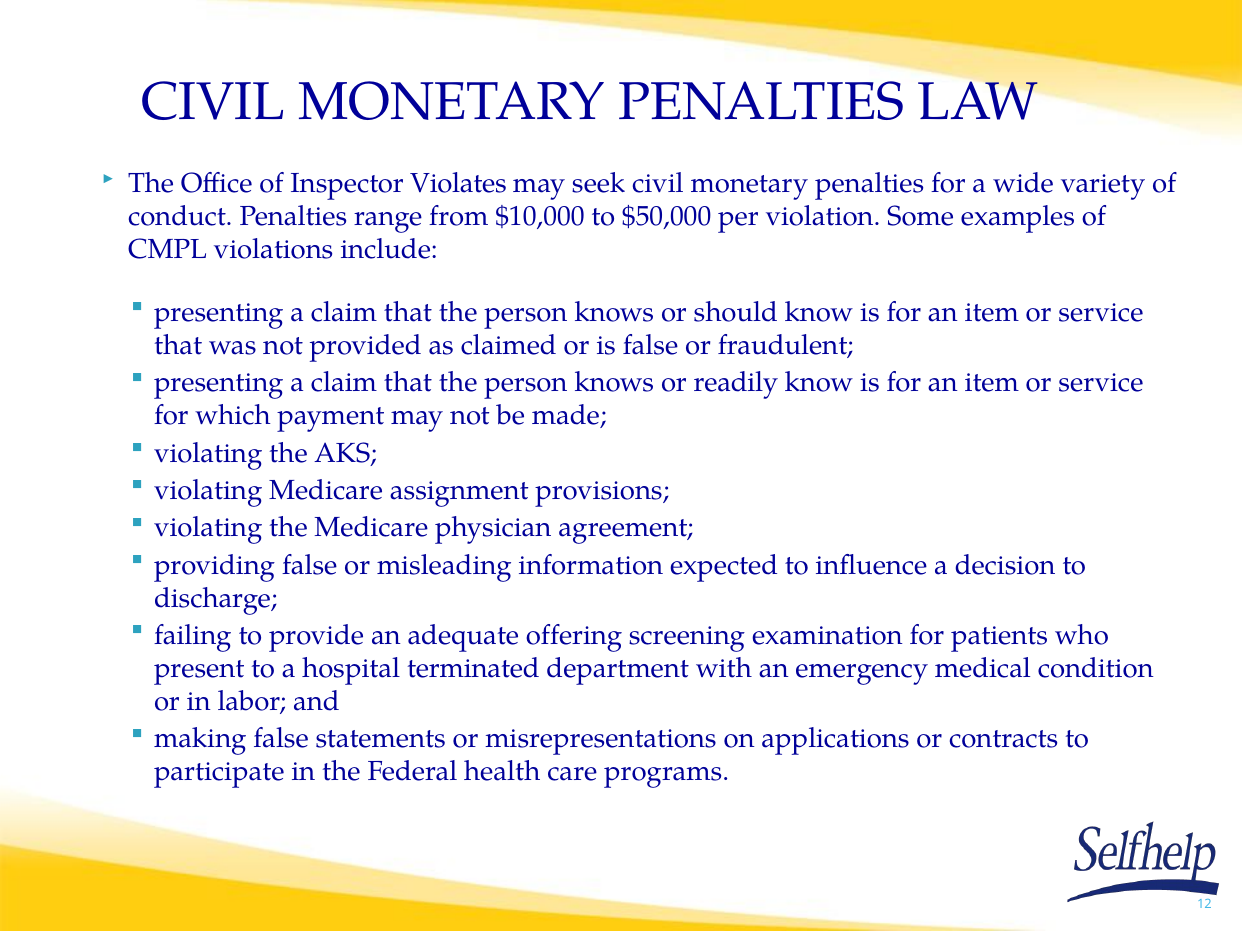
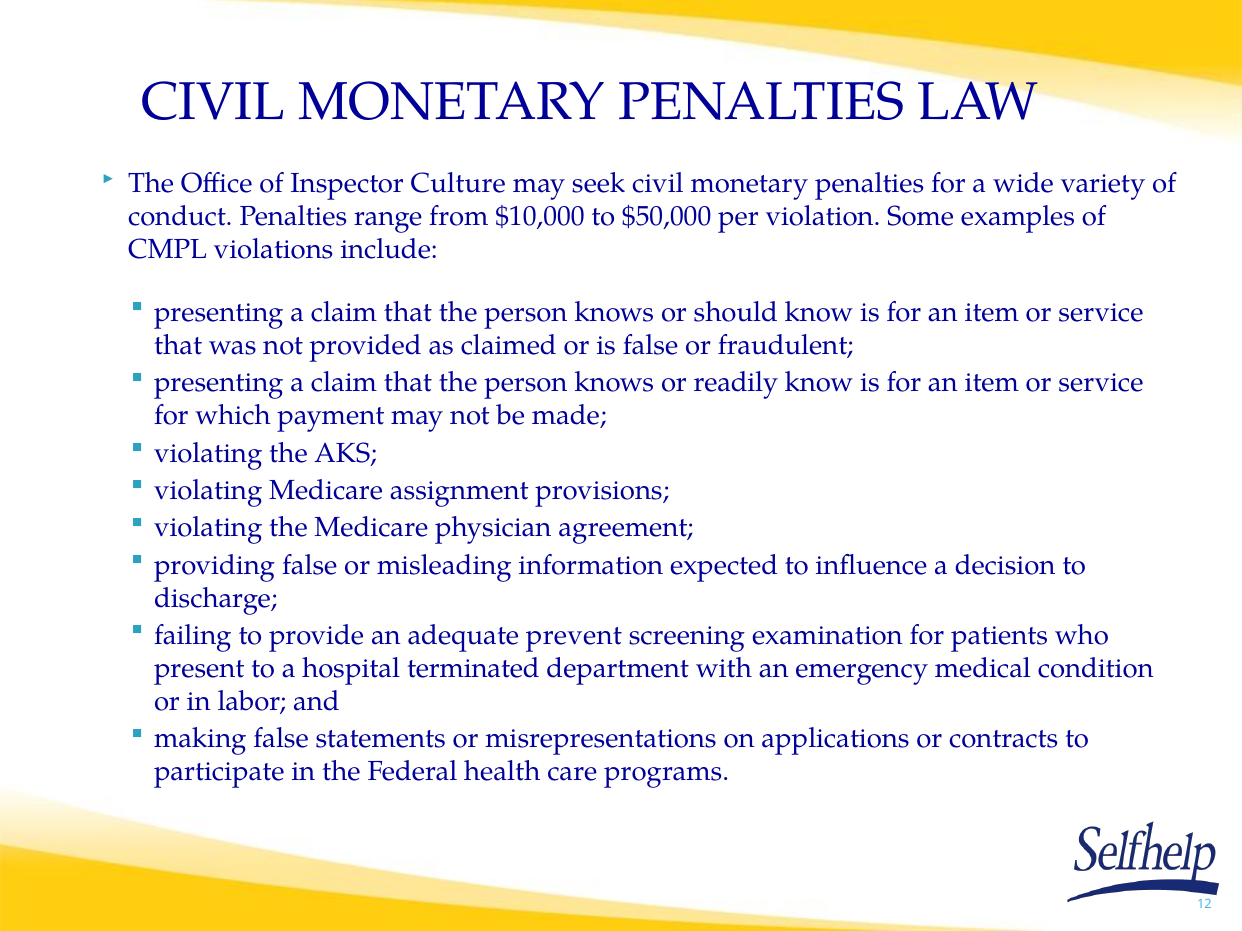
Violates: Violates -> Culture
offering: offering -> prevent
